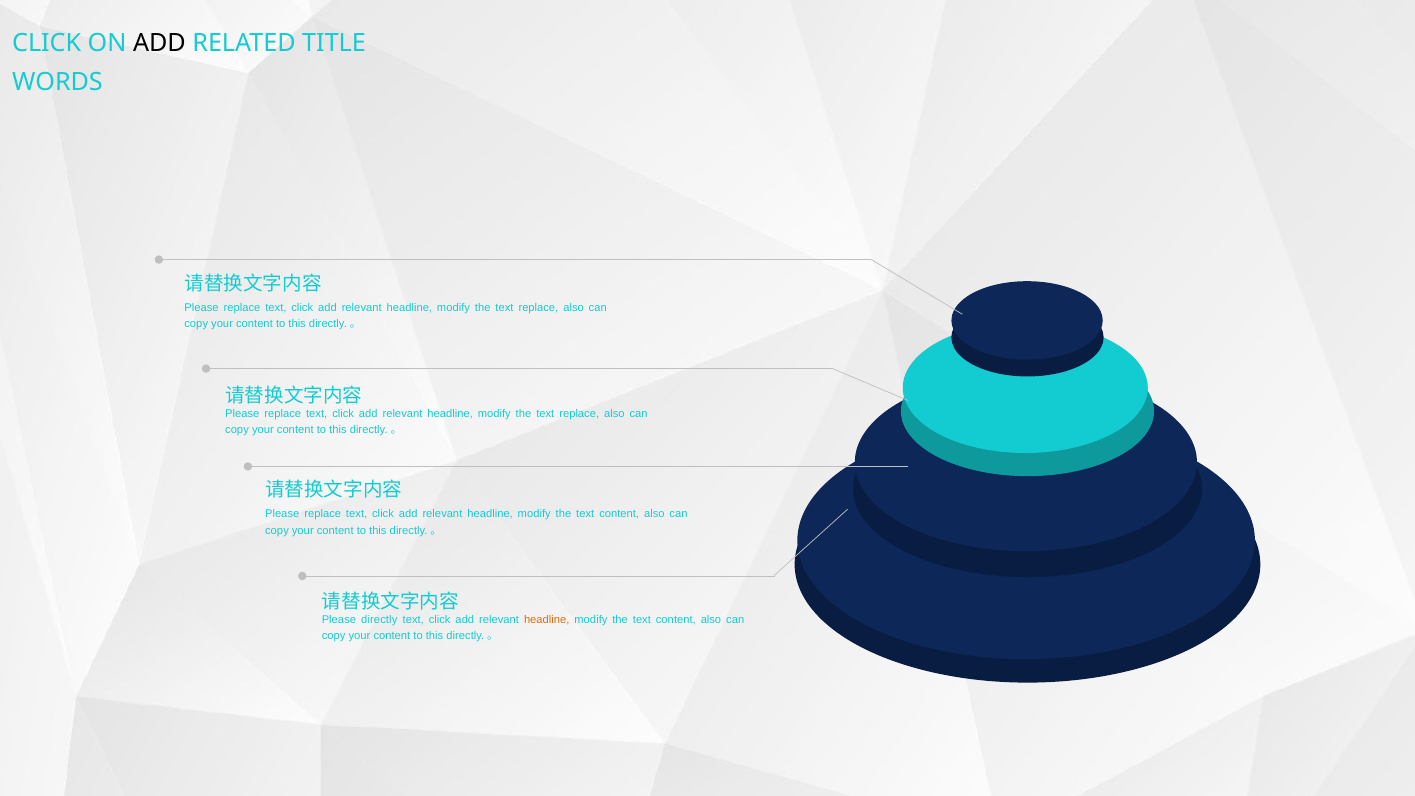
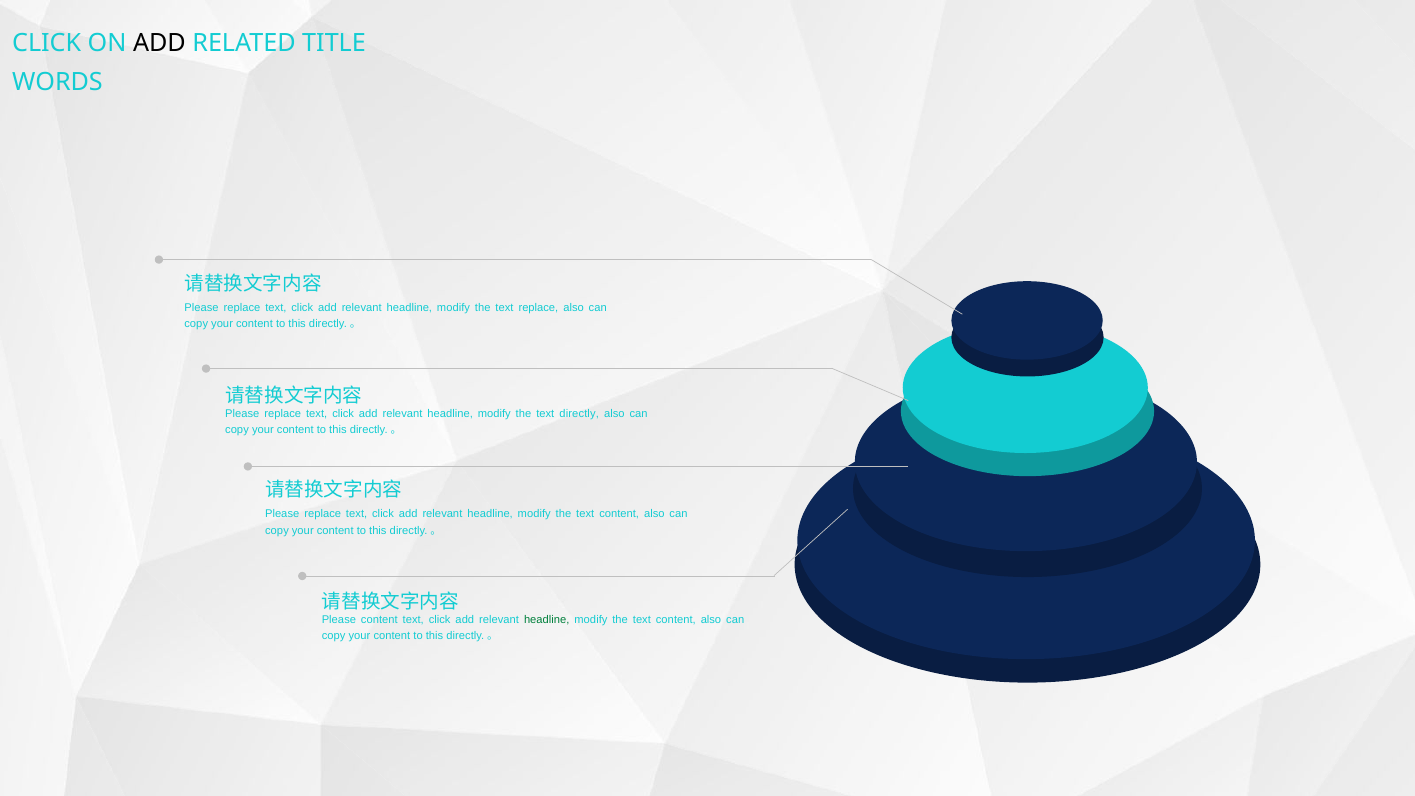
replace at (579, 414): replace -> directly
Please directly: directly -> content
headline at (547, 620) colour: orange -> green
